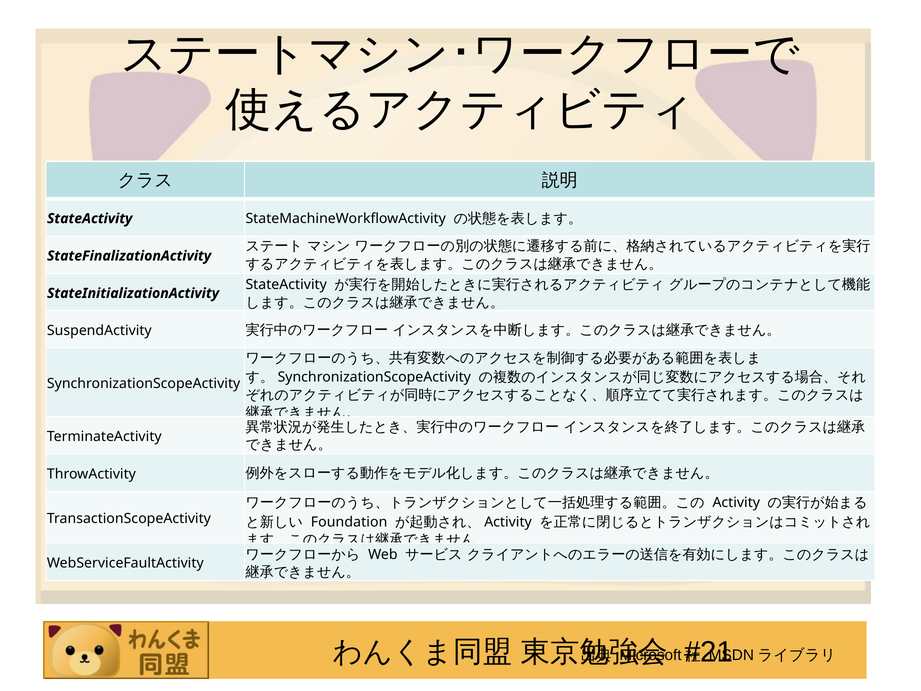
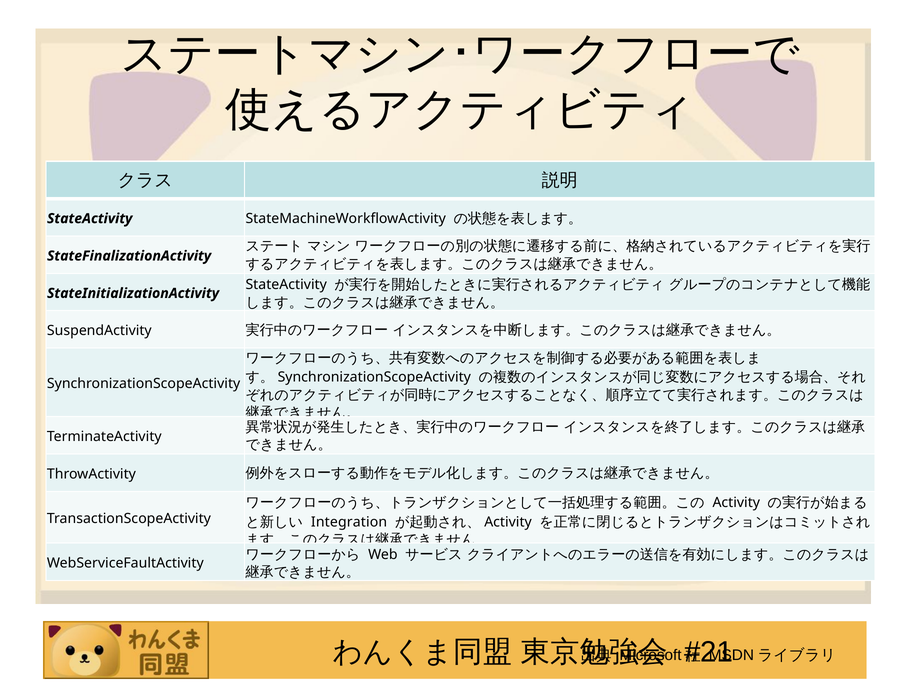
Foundation: Foundation -> Integration
